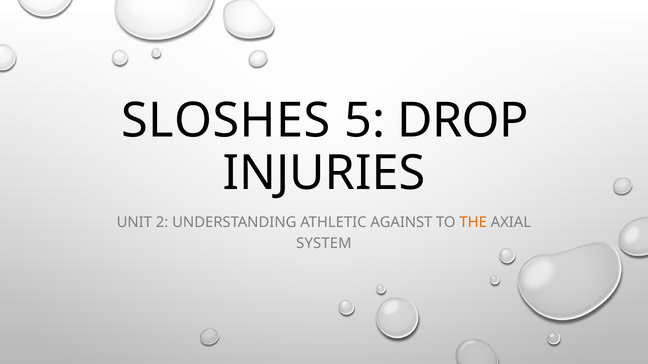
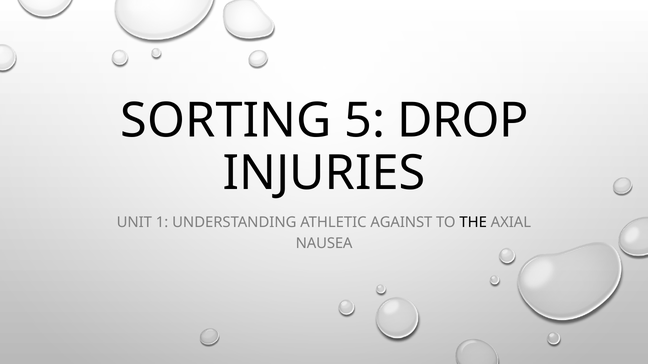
SLOSHES: SLOSHES -> SORTING
2: 2 -> 1
THE colour: orange -> black
SYSTEM: SYSTEM -> NAUSEA
